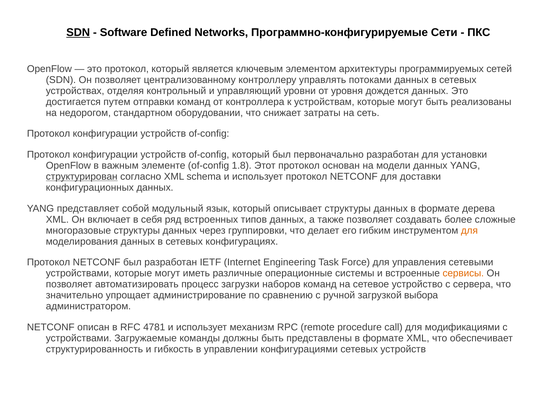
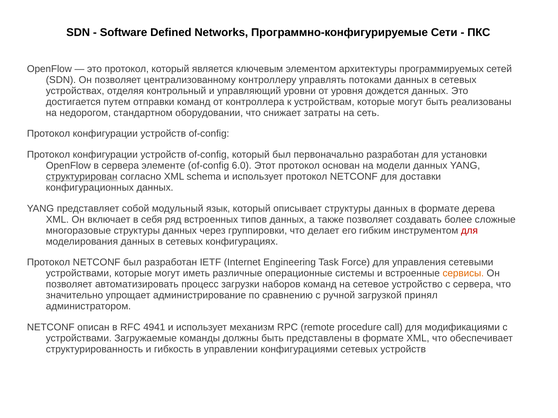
SDN at (78, 32) underline: present -> none
в важным: важным -> сервера
1.8: 1.8 -> 6.0
для at (469, 231) colour: orange -> red
выбора: выбора -> принял
4781: 4781 -> 4941
